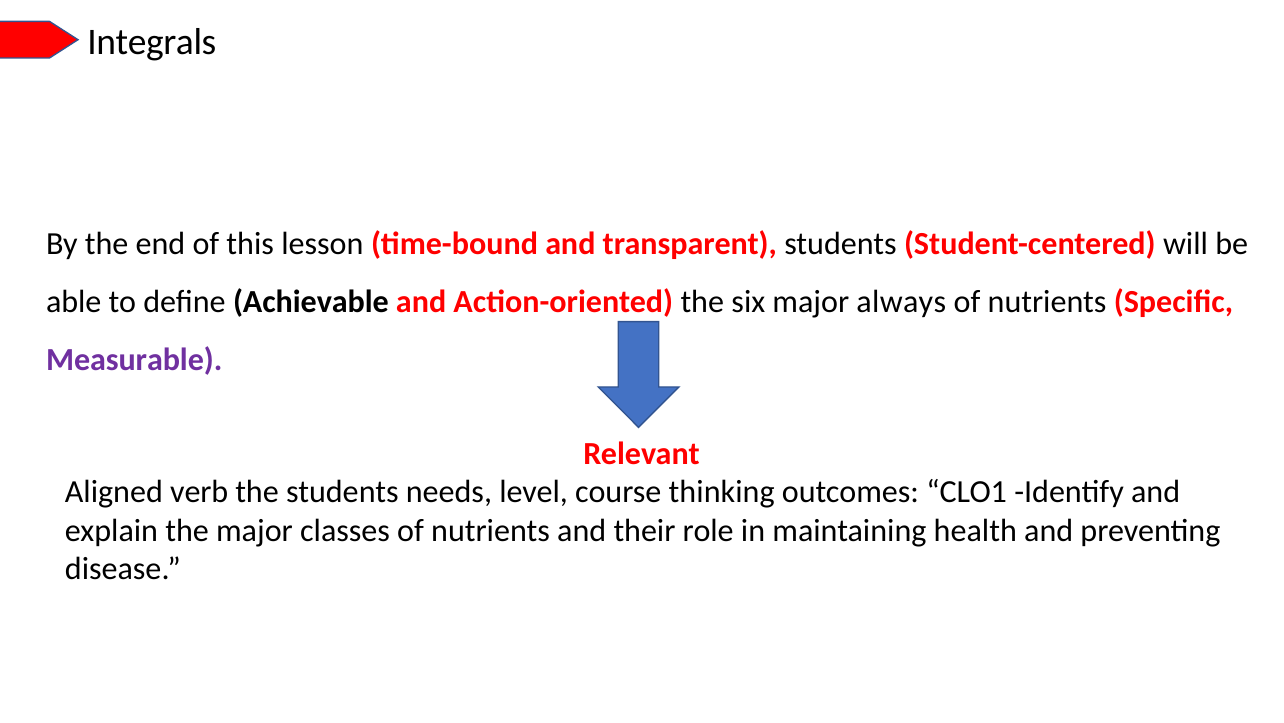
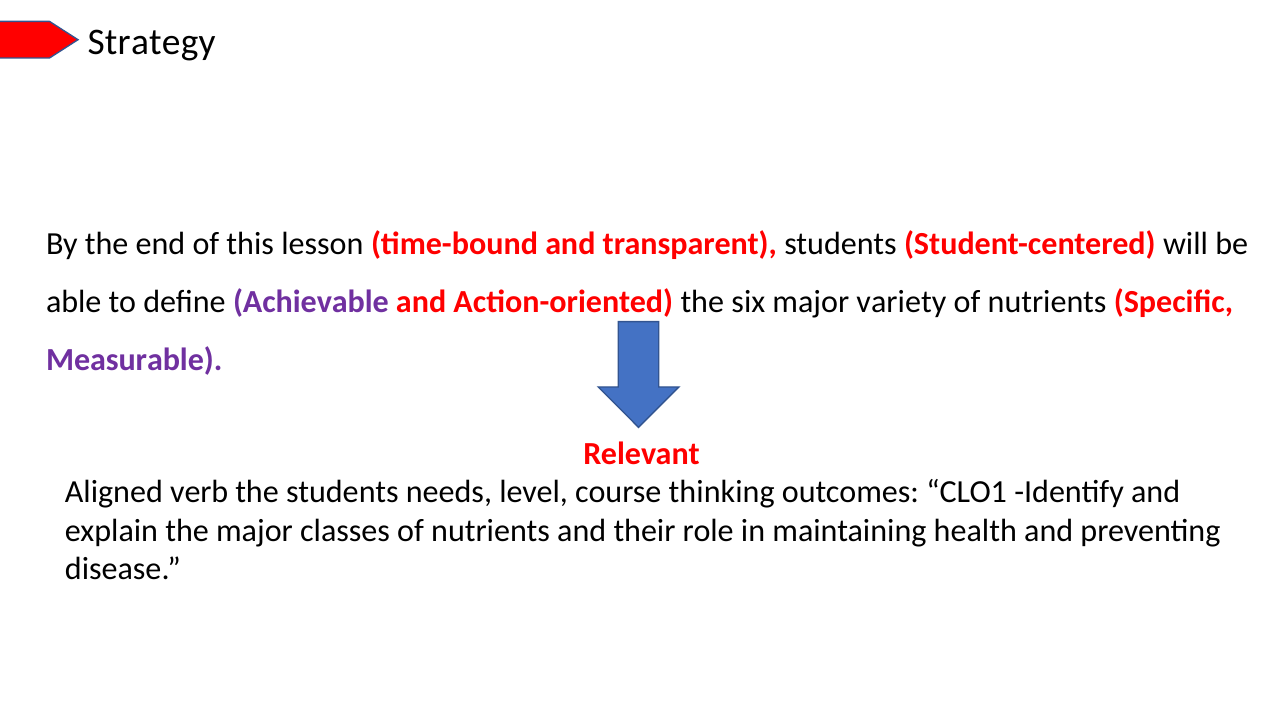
Integrals: Integrals -> Strategy
Achievable colour: black -> purple
always: always -> variety
